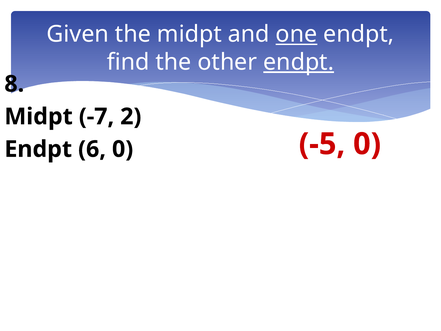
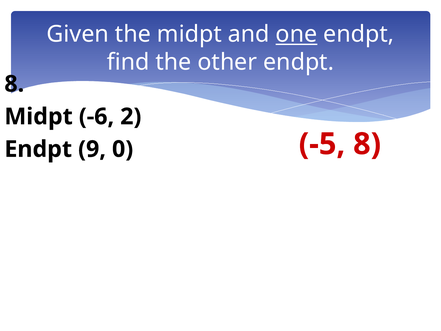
endpt at (299, 62) underline: present -> none
-7: -7 -> -6
6: 6 -> 9
-5 0: 0 -> 8
